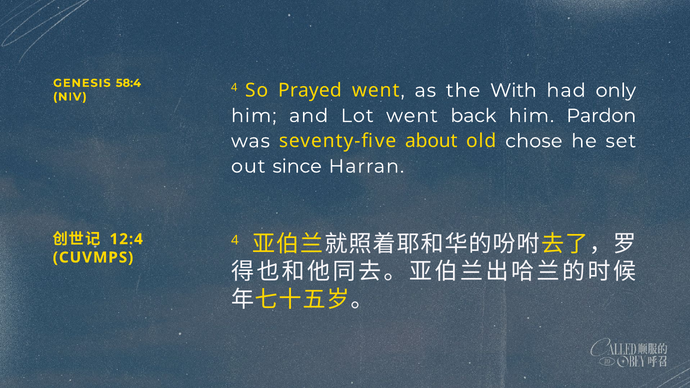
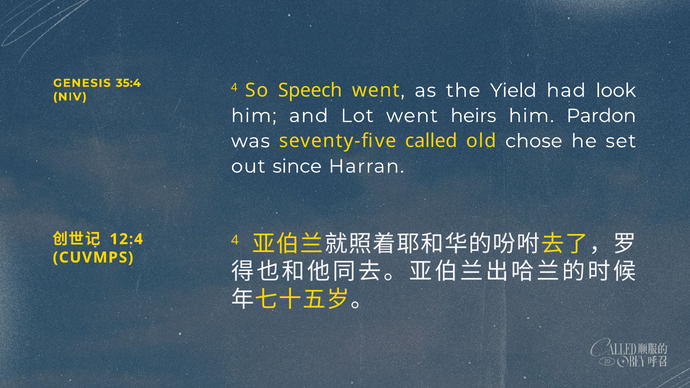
58:4: 58:4 -> 35:4
Prayed: Prayed -> Speech
With: With -> Yield
only: only -> look
back: back -> heirs
about: about -> called
